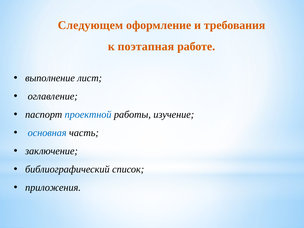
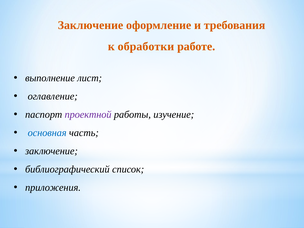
Следующем at (90, 25): Следующем -> Заключение
поэтапная: поэтапная -> обработки
проектной colour: blue -> purple
